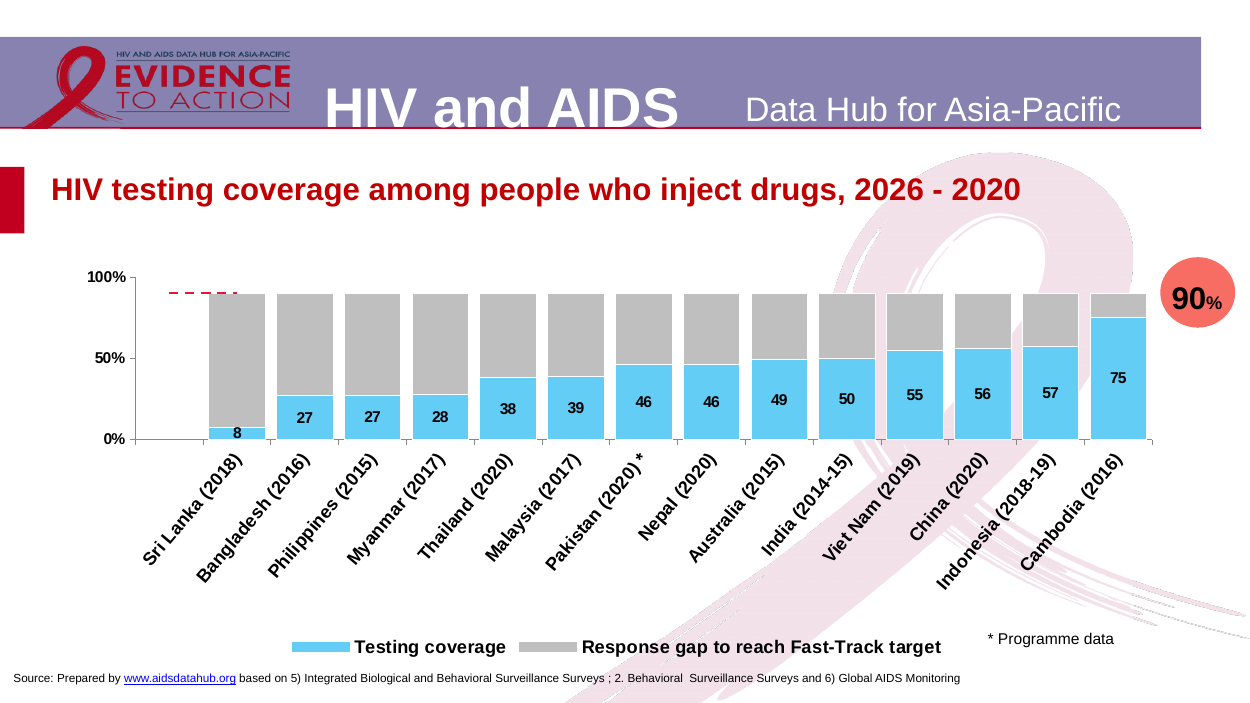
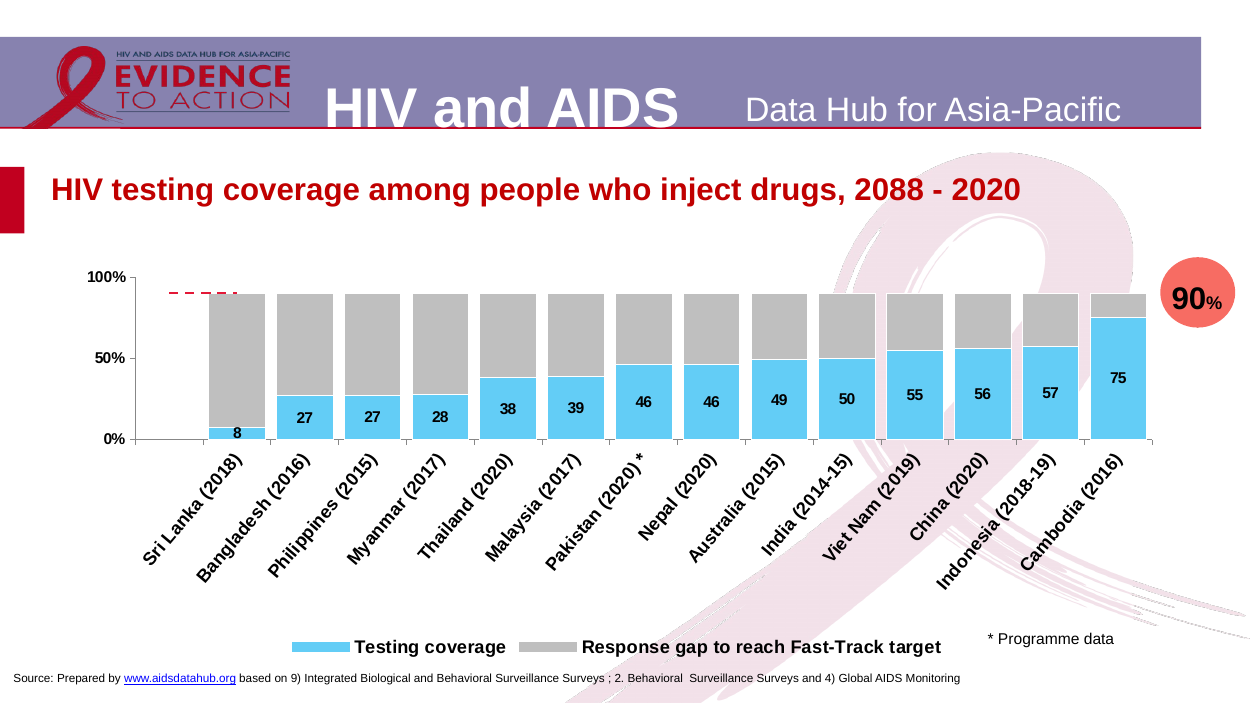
2026: 2026 -> 2088
on 5: 5 -> 9
and 6: 6 -> 4
